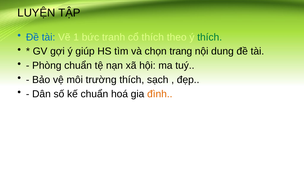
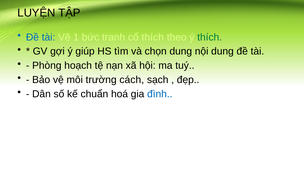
chọn trang: trang -> dung
Phòng chuẩn: chuẩn -> hoạch
trường thích: thích -> cách
đình colour: orange -> blue
